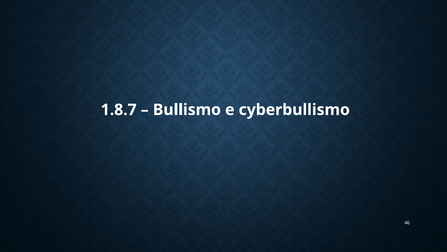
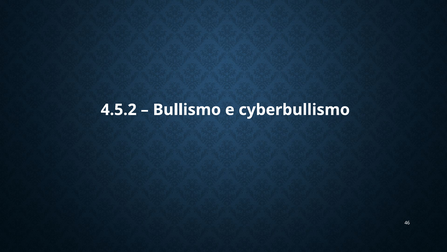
1.8.7: 1.8.7 -> 4.5.2
